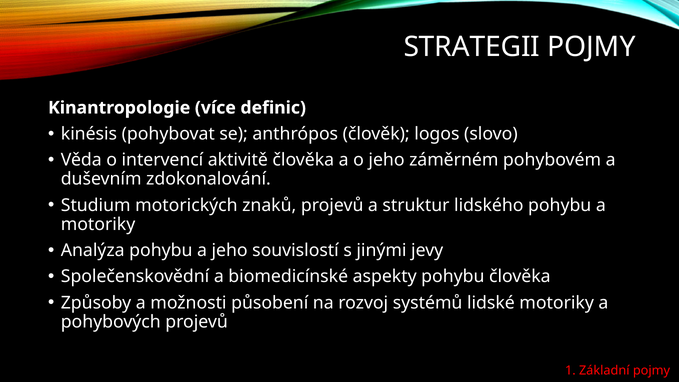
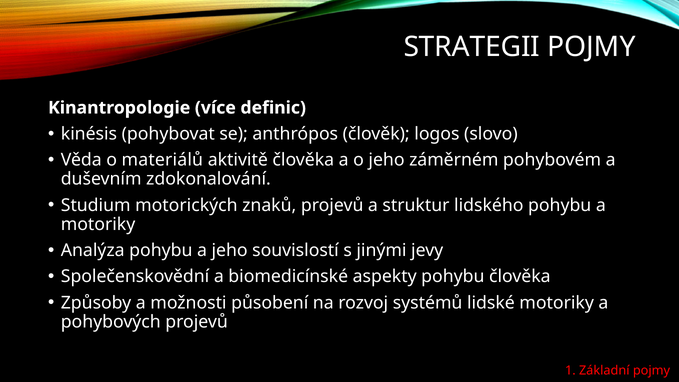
intervencí: intervencí -> materiálů
